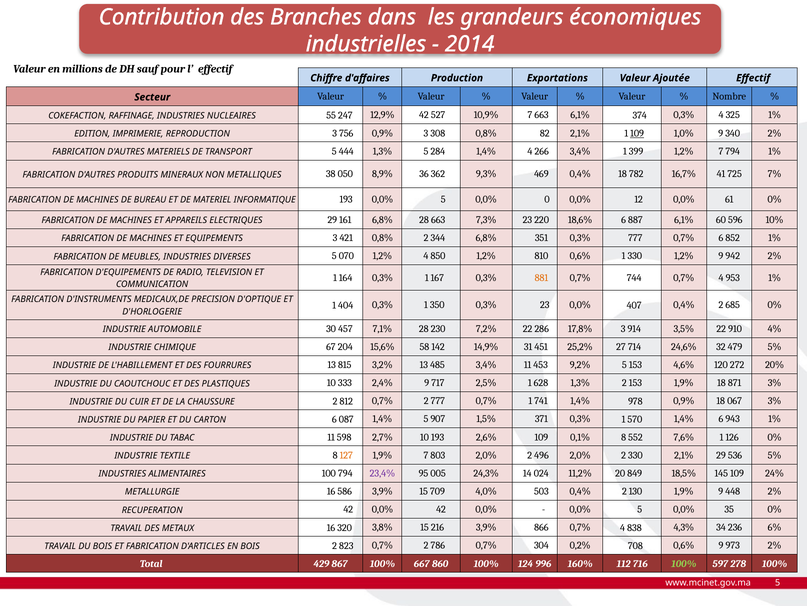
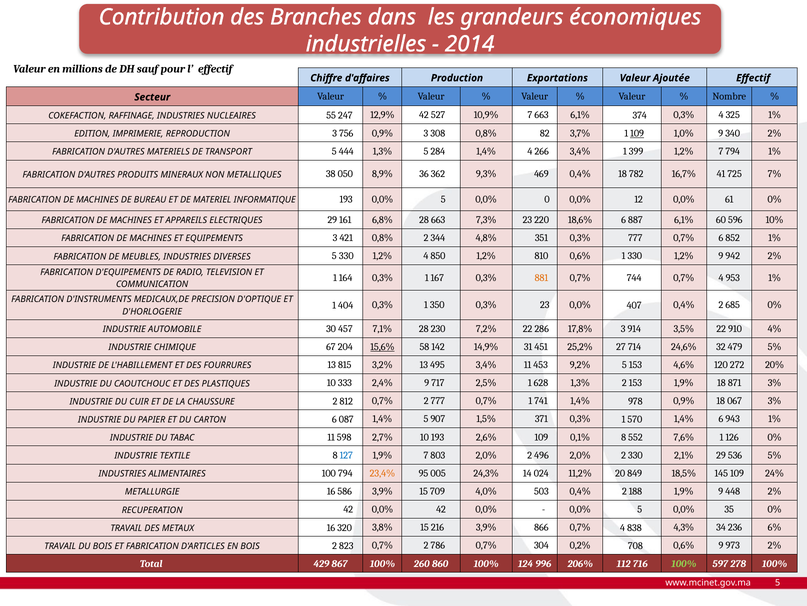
82 2,1%: 2,1% -> 3,7%
344 6,8%: 6,8% -> 4,8%
5 070: 070 -> 330
15,6% underline: none -> present
485: 485 -> 495
127 colour: orange -> blue
23,4% colour: purple -> orange
130: 130 -> 188
667: 667 -> 260
160%: 160% -> 206%
